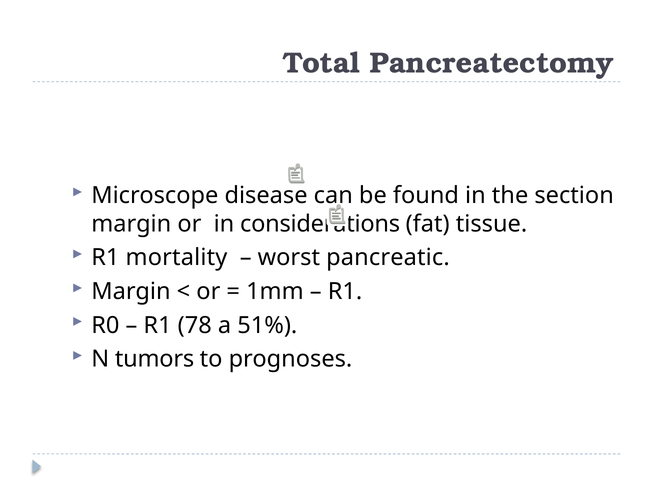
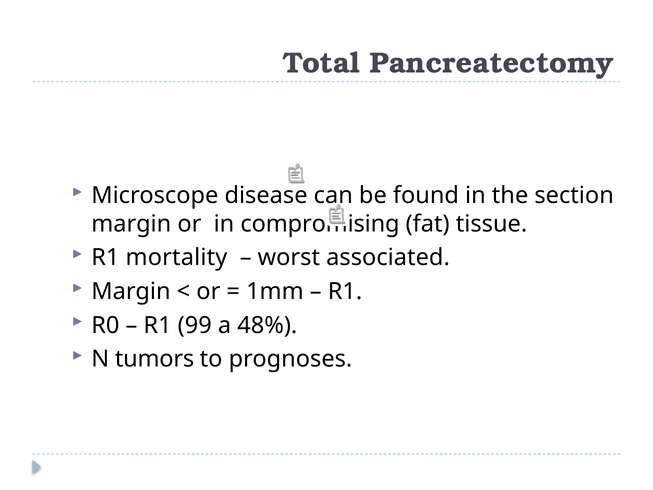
considerations: considerations -> compromising
pancreatic: pancreatic -> associated
78: 78 -> 99
51%: 51% -> 48%
